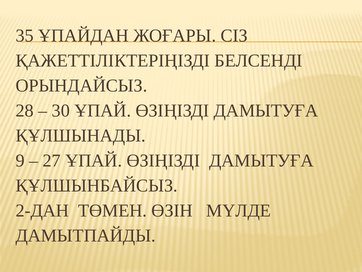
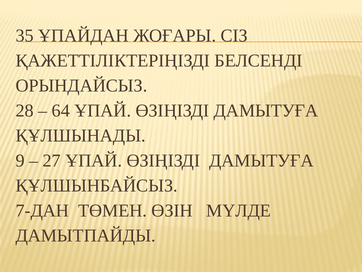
30: 30 -> 64
2-ДАН: 2-ДАН -> 7-ДАН
